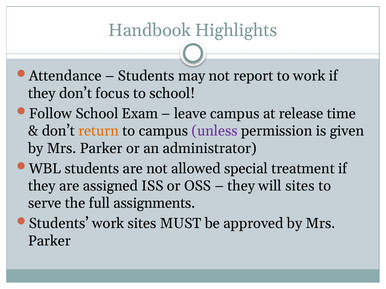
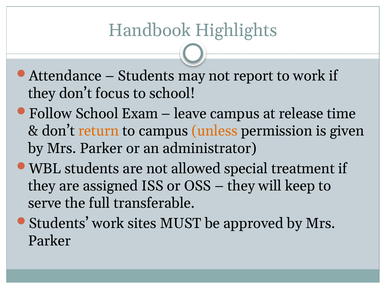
unless colour: purple -> orange
will sites: sites -> keep
assignments: assignments -> transferable
